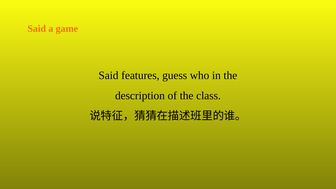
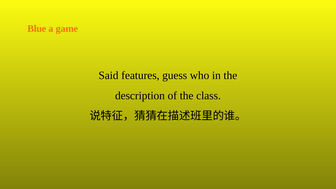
Said at (37, 29): Said -> Blue
